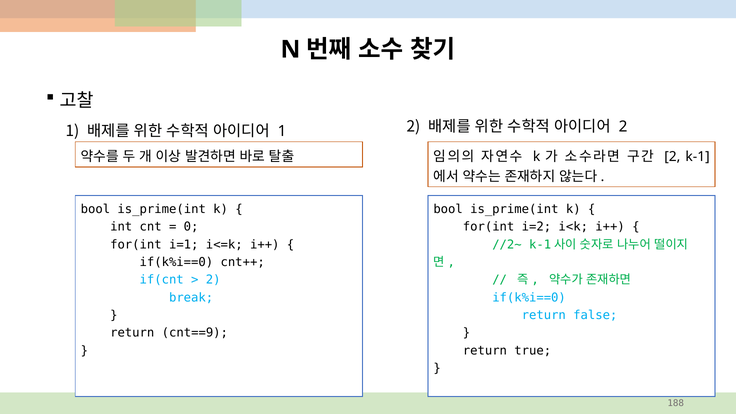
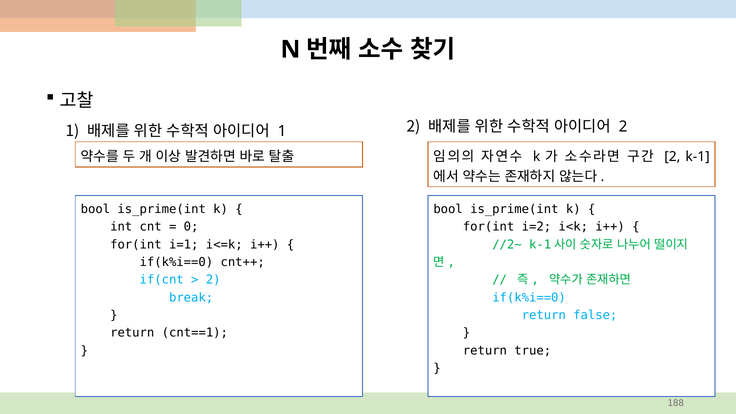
cnt==9: cnt==9 -> cnt==1
